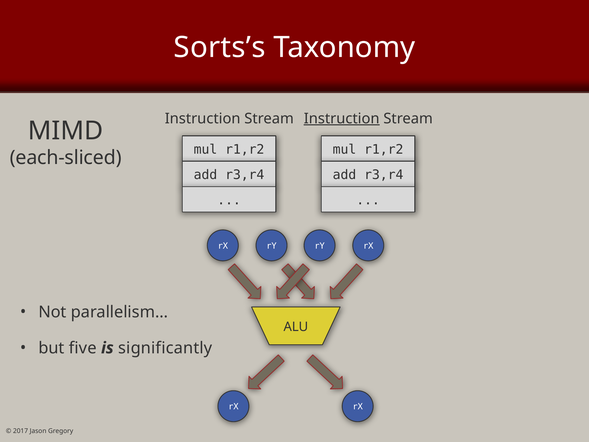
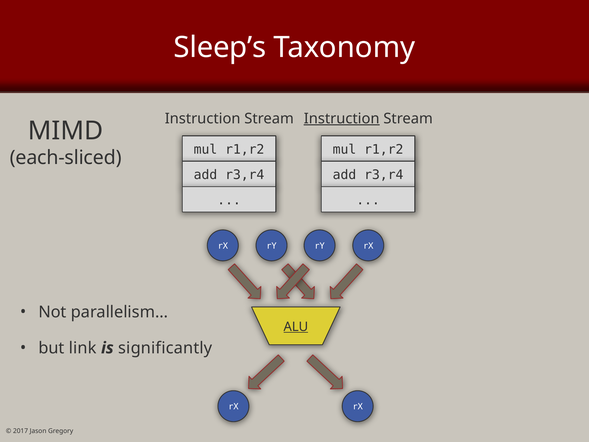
Sorts’s: Sorts’s -> Sleep’s
ALU underline: none -> present
five: five -> link
